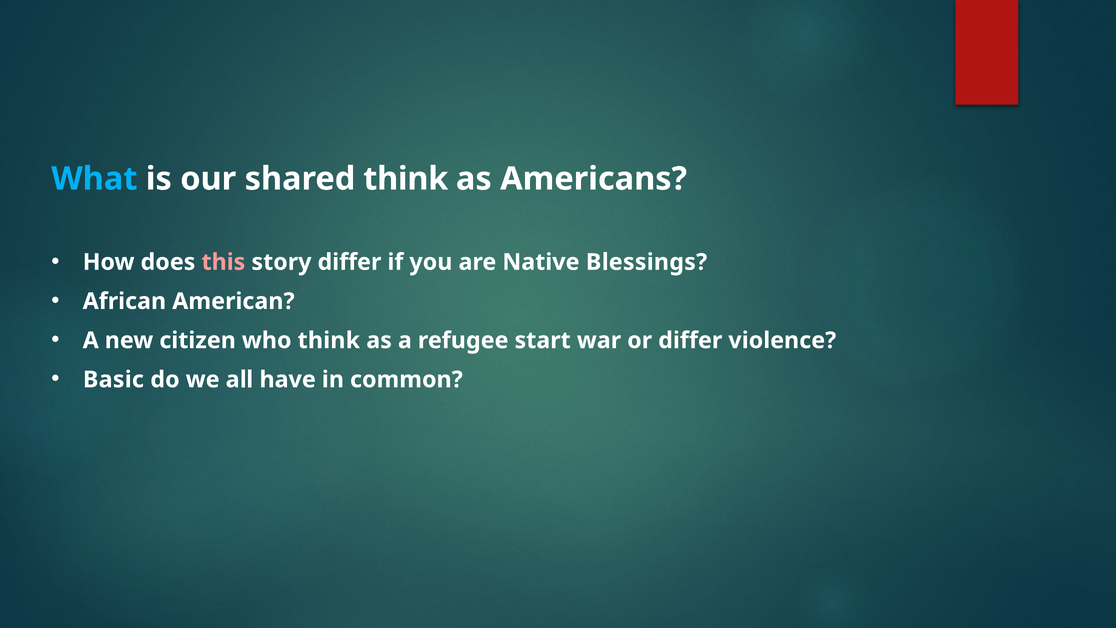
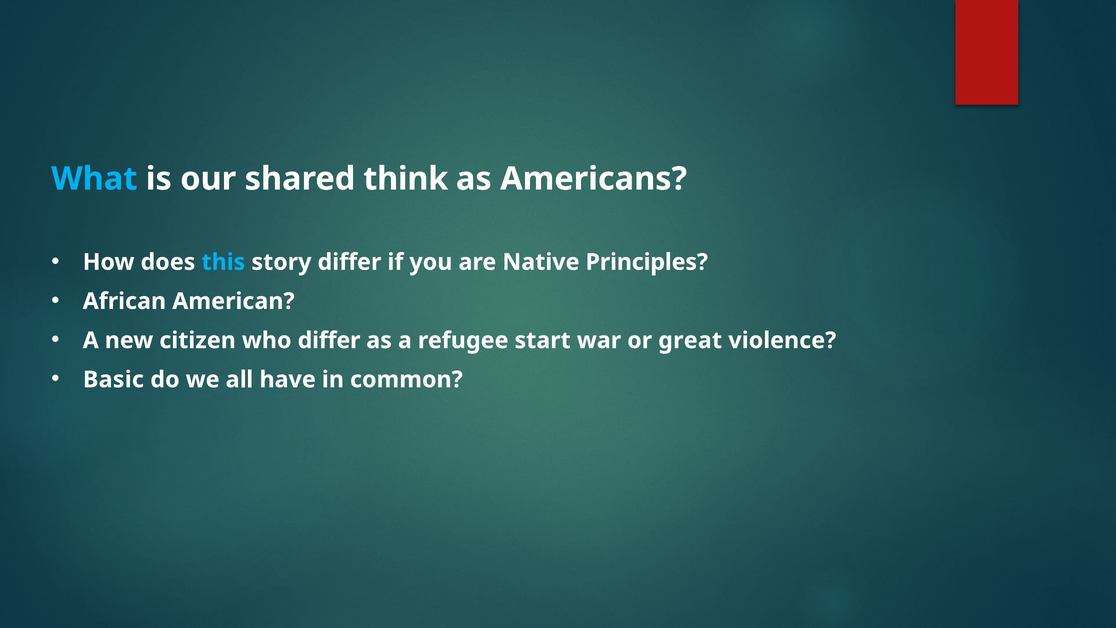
this colour: pink -> light blue
Blessings: Blessings -> Principles
who think: think -> differ
or differ: differ -> great
